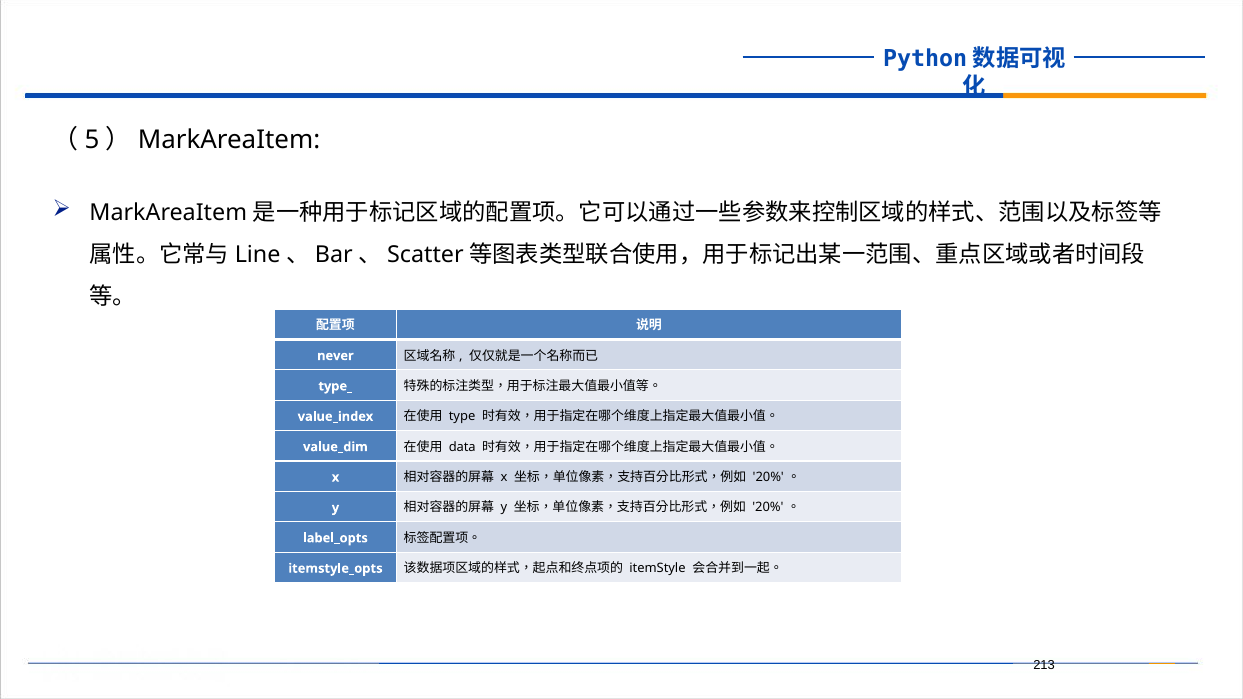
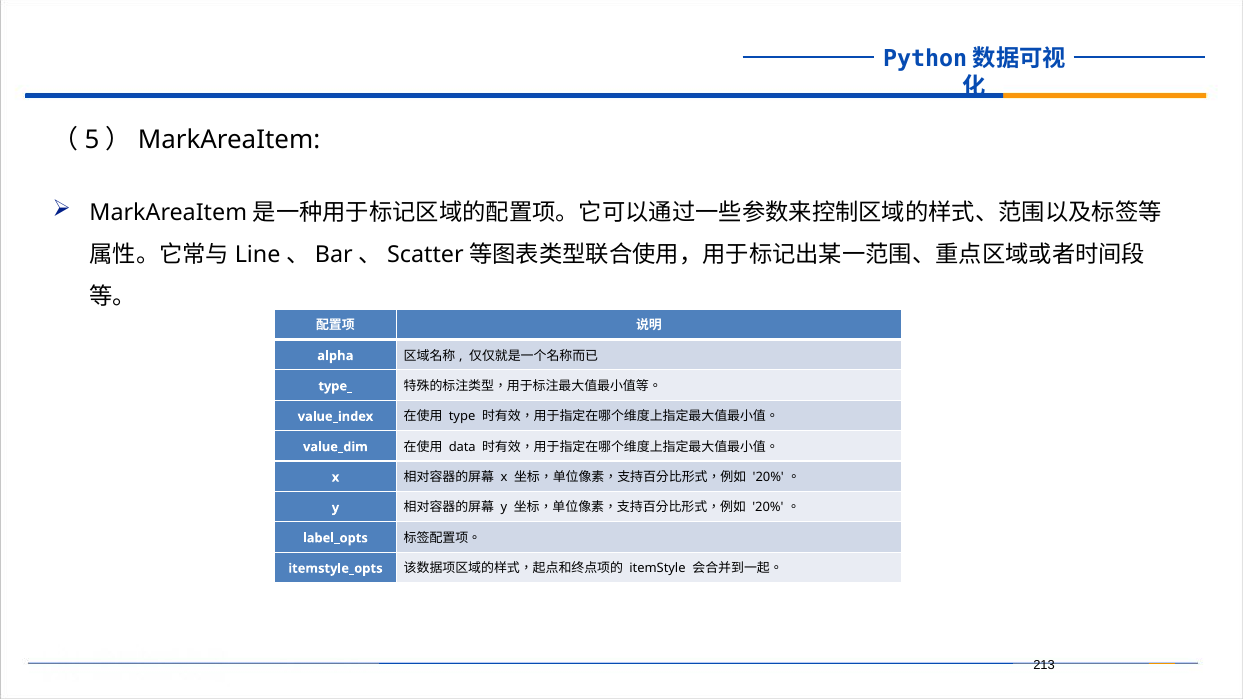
never: never -> alpha
